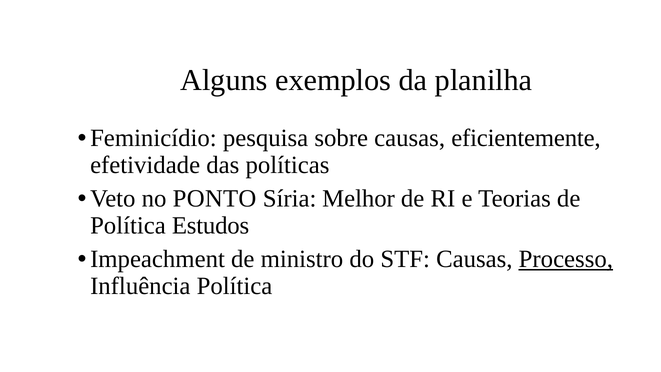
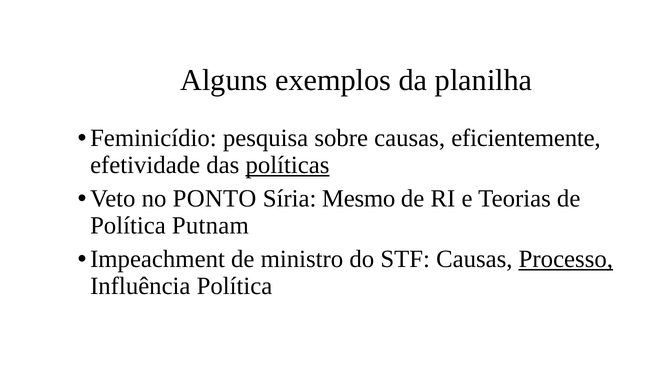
políticas underline: none -> present
Melhor: Melhor -> Mesmo
Estudos: Estudos -> Putnam
